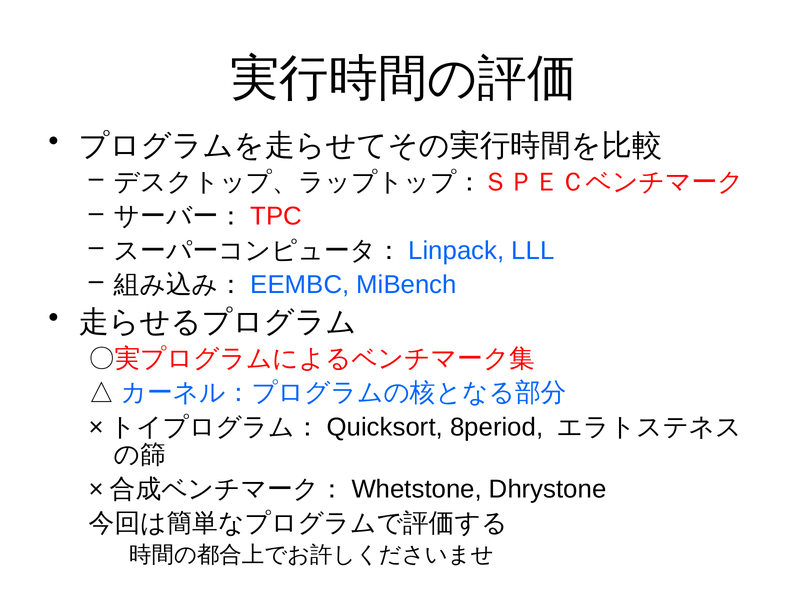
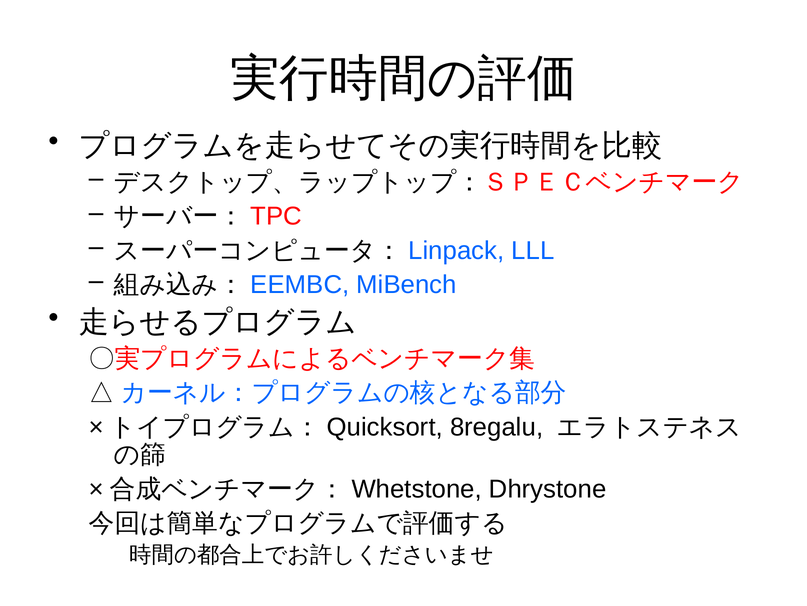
8period: 8period -> 8regalu
